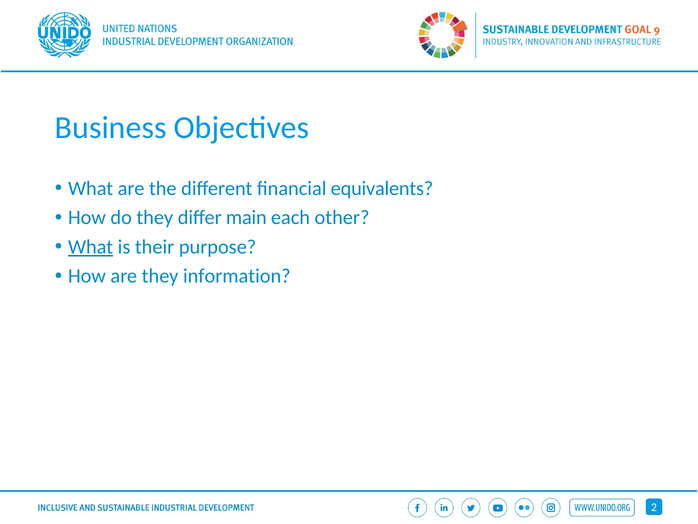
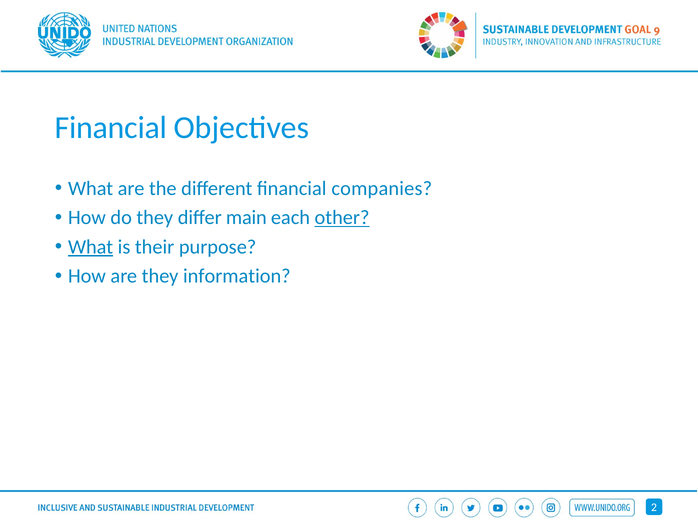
Business at (111, 128): Business -> Financial
equivalents: equivalents -> companies
other underline: none -> present
